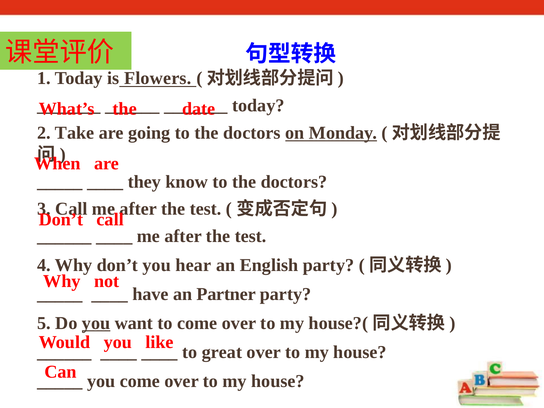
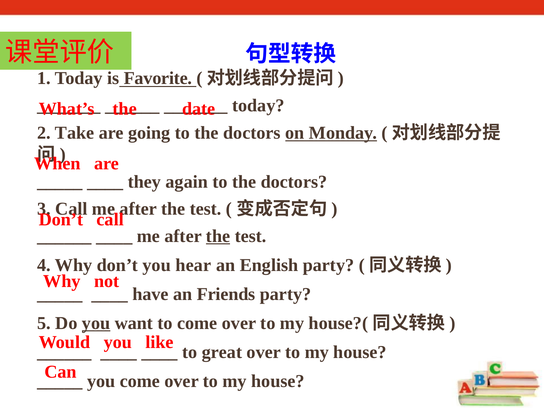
Flowers: Flowers -> Favorite
know: know -> again
the at (218, 236) underline: none -> present
Partner: Partner -> Friends
